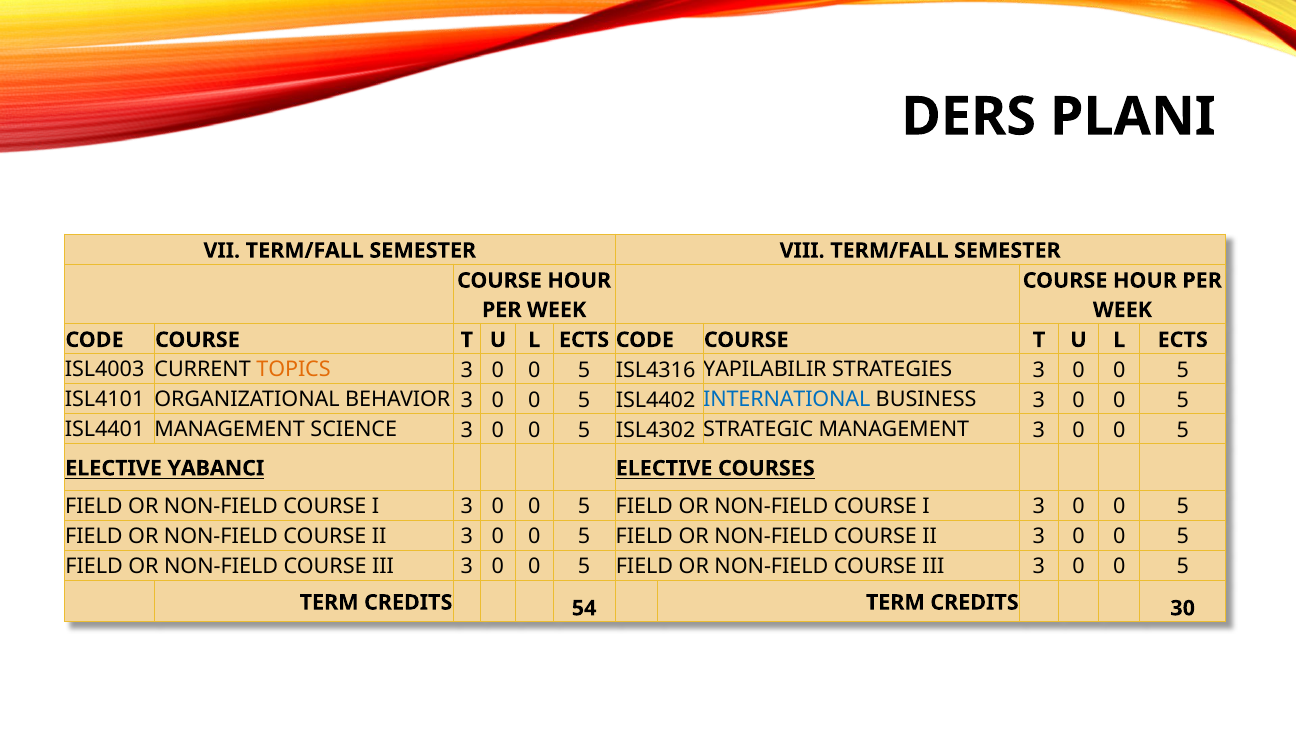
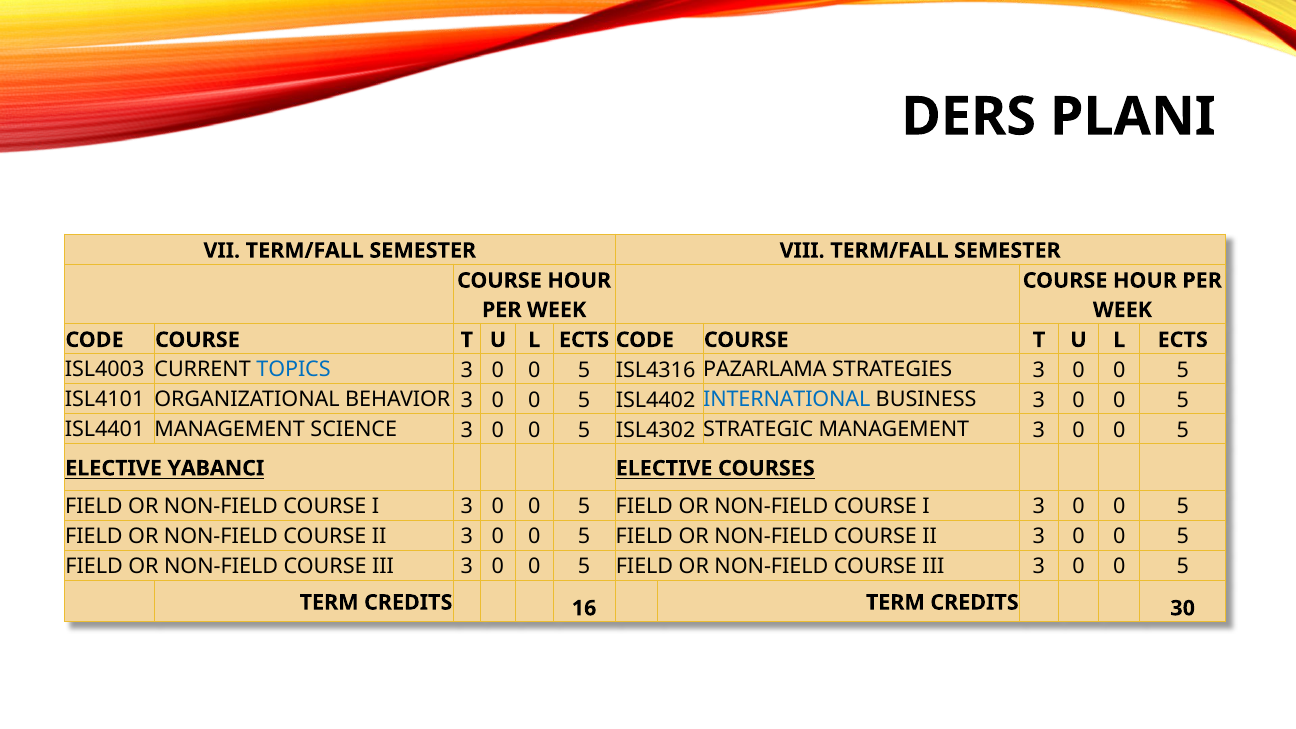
TOPICS colour: orange -> blue
YAPILABILIR: YAPILABILIR -> PAZARLAMA
54: 54 -> 16
